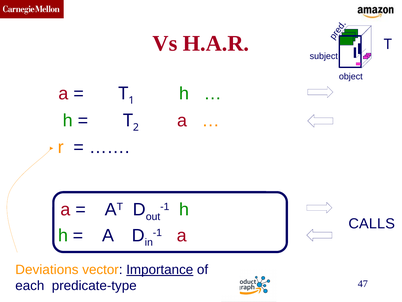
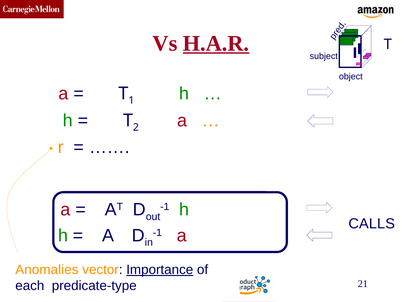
H.A.R underline: none -> present
Deviations: Deviations -> Anomalies
47: 47 -> 21
